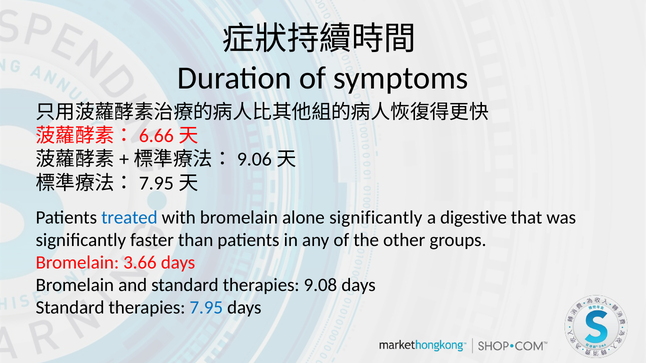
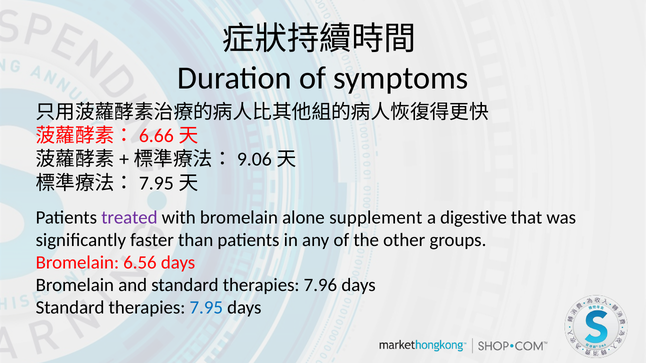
treated colour: blue -> purple
alone significantly: significantly -> supplement
3.66: 3.66 -> 6.56
9.08: 9.08 -> 7.96
